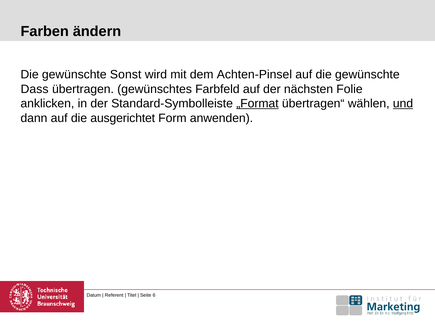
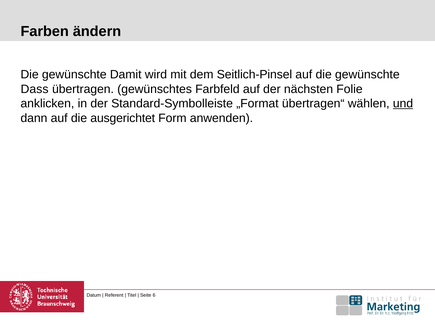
Sonst: Sonst -> Damit
Achten-Pinsel: Achten-Pinsel -> Seitlich-Pinsel
„Format underline: present -> none
